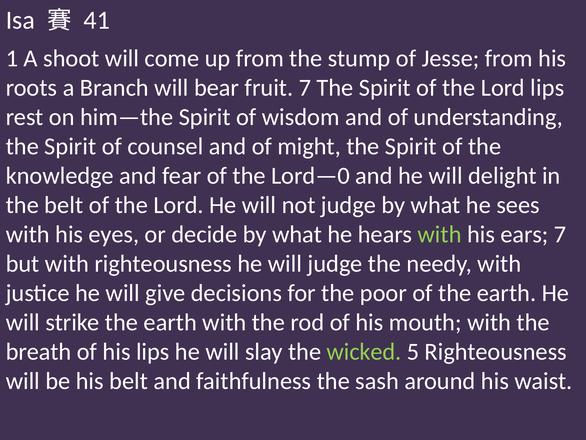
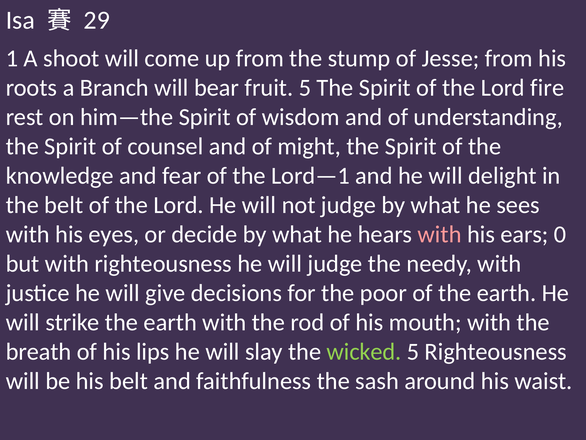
41: 41 -> 29
fruit 7: 7 -> 5
Lord lips: lips -> fire
Lord—0: Lord—0 -> Lord—1
with at (440, 234) colour: light green -> pink
ears 7: 7 -> 0
